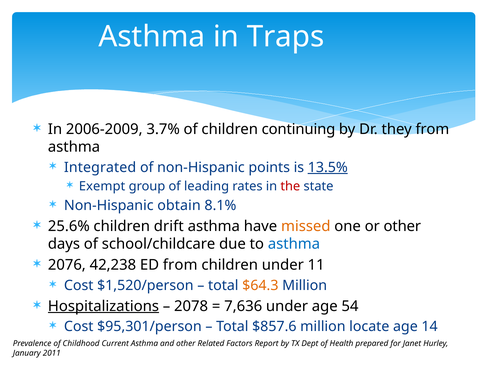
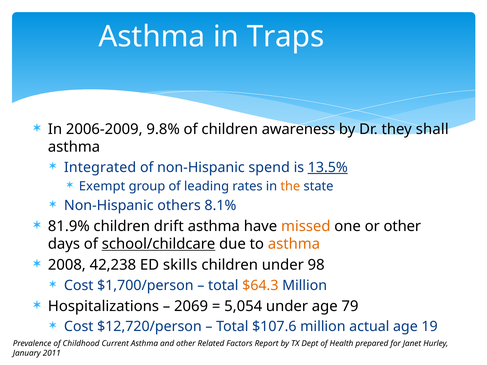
3.7%: 3.7% -> 9.8%
continuing: continuing -> awareness
they from: from -> shall
points: points -> spend
the colour: red -> orange
obtain: obtain -> others
25.6%: 25.6% -> 81.9%
school/childcare underline: none -> present
asthma at (294, 244) colour: blue -> orange
2076: 2076 -> 2008
ED from: from -> skills
11: 11 -> 98
$1,520/person: $1,520/person -> $1,700/person
Hospitalizations underline: present -> none
2078: 2078 -> 2069
7,636: 7,636 -> 5,054
54: 54 -> 79
$95,301/person: $95,301/person -> $12,720/person
$857.6: $857.6 -> $107.6
locate: locate -> actual
14: 14 -> 19
